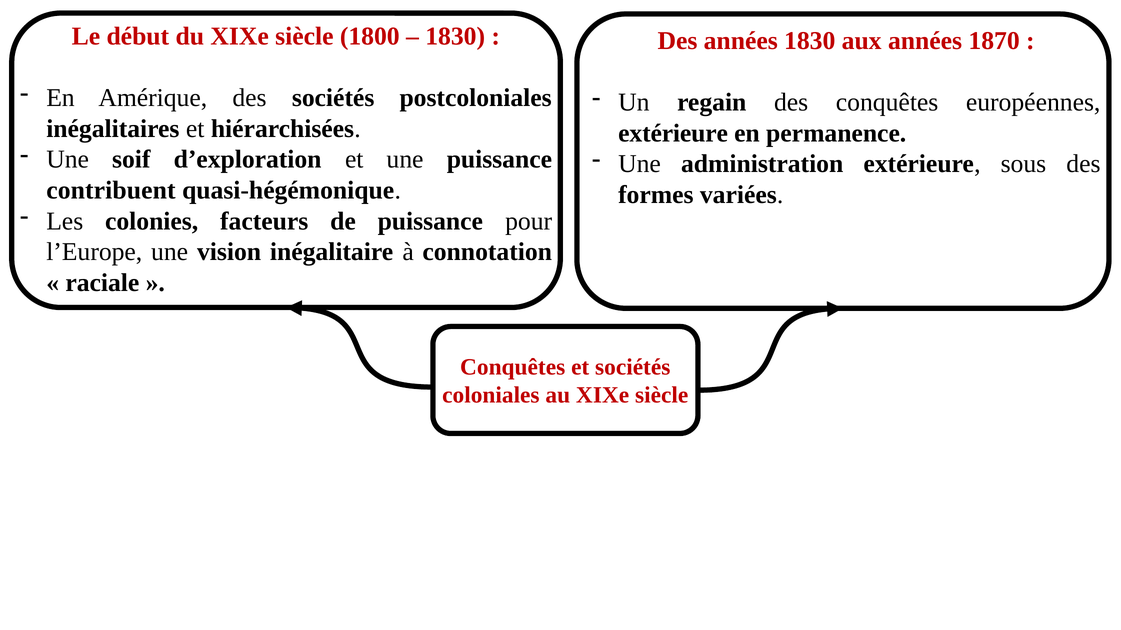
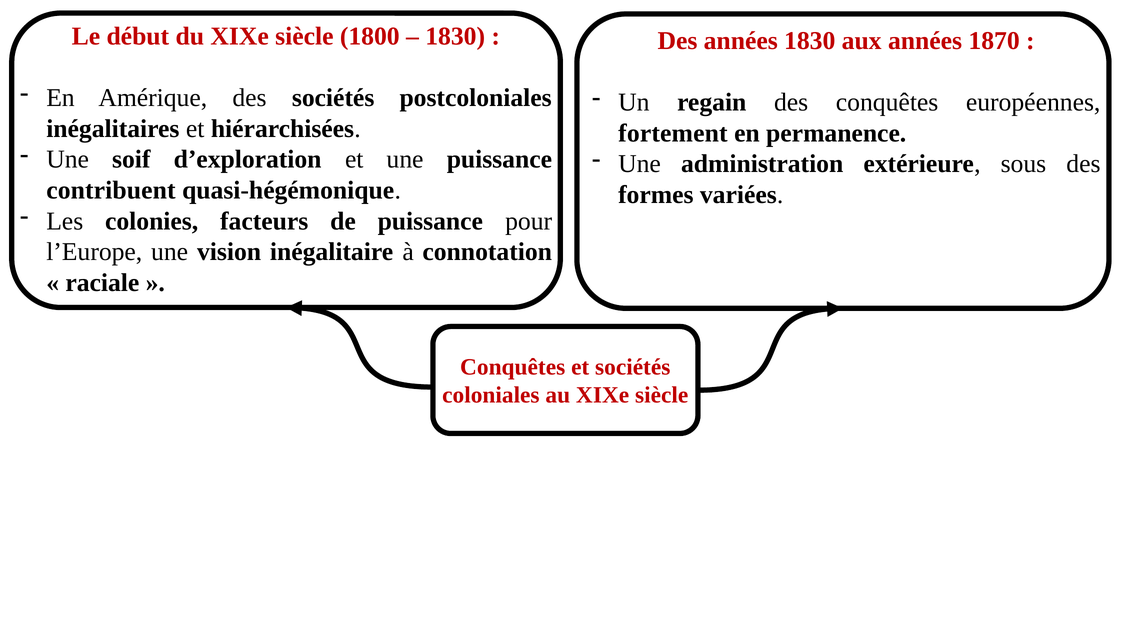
extérieure at (673, 133): extérieure -> fortement
